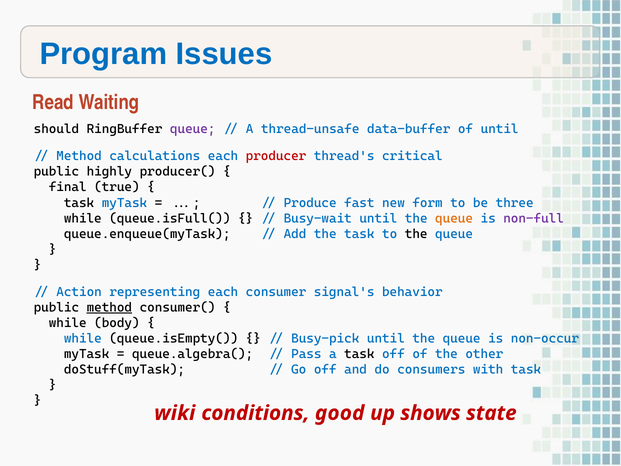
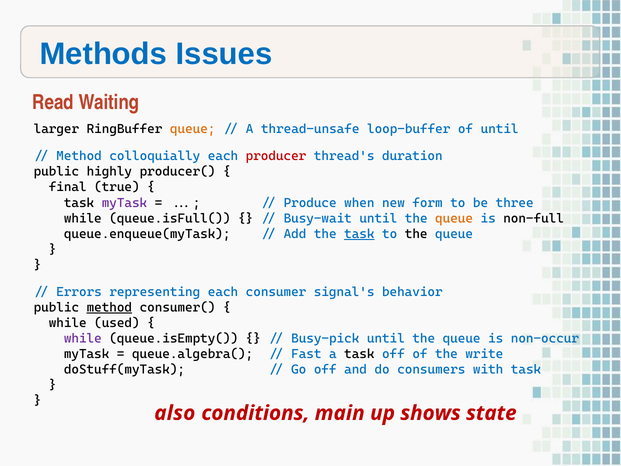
Program: Program -> Methods
should: should -> larger
queue at (193, 129) colour: purple -> orange
data-buffer: data-buffer -> loop-buffer
calculations: calculations -> colloquially
critical: critical -> duration
myTask at (124, 203) colour: blue -> purple
fast: fast -> when
non-full colour: purple -> black
task at (359, 234) underline: none -> present
Action: Action -> Errors
body: body -> used
while at (83, 338) colour: blue -> purple
Pass: Pass -> Fast
other: other -> write
wiki: wiki -> also
good: good -> main
